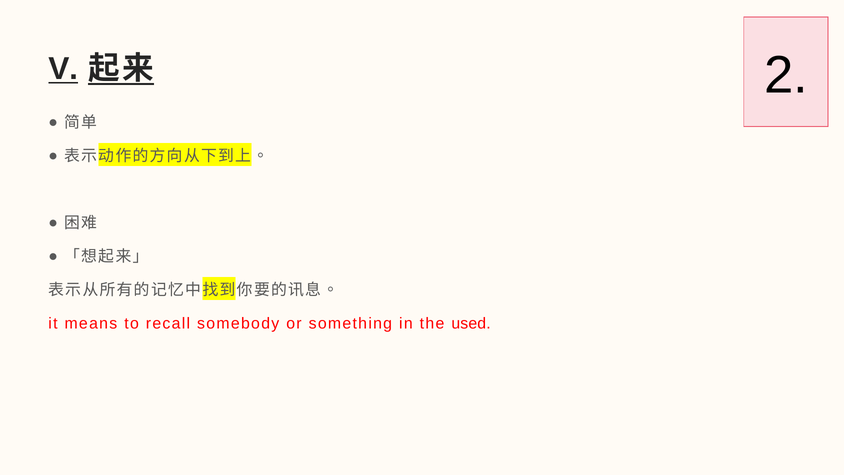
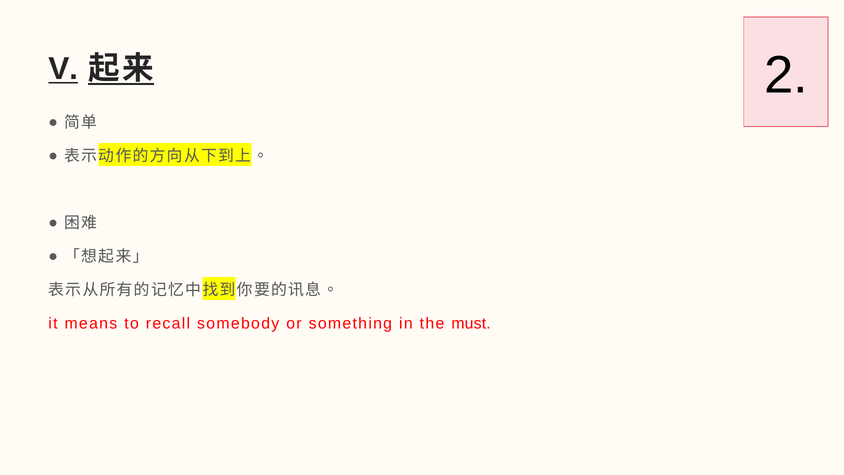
used: used -> must
